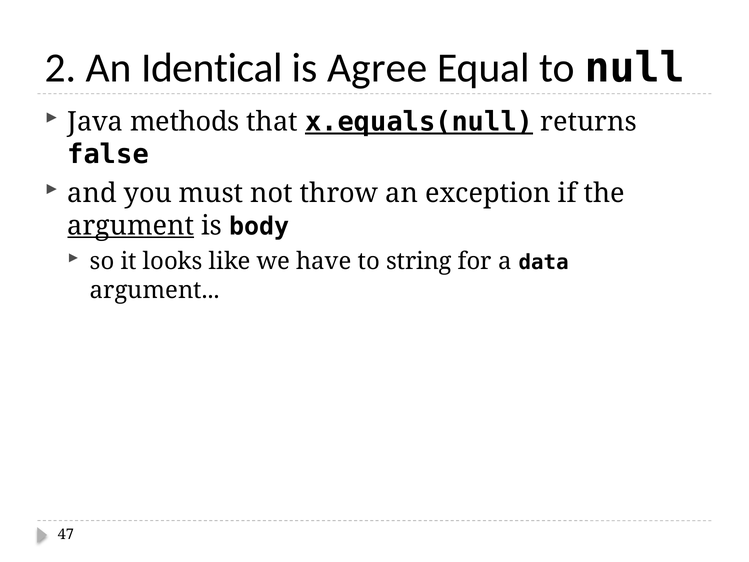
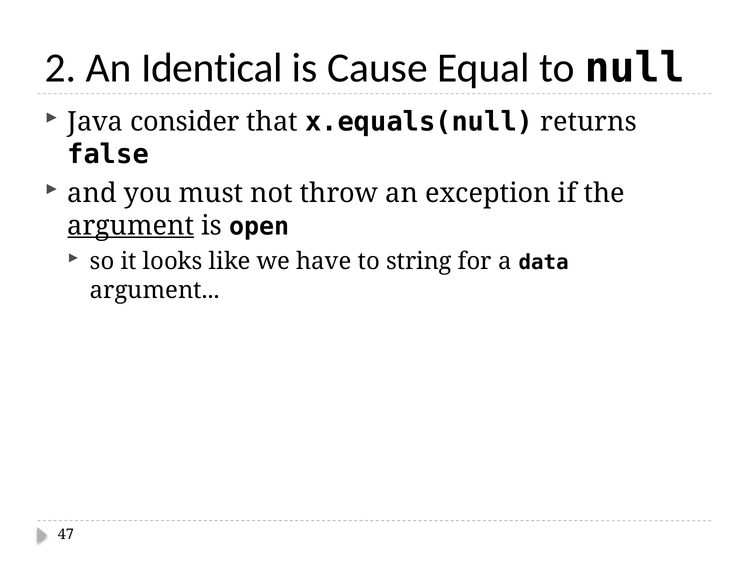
Agree: Agree -> Cause
methods: methods -> consider
x.equals(null underline: present -> none
body: body -> open
